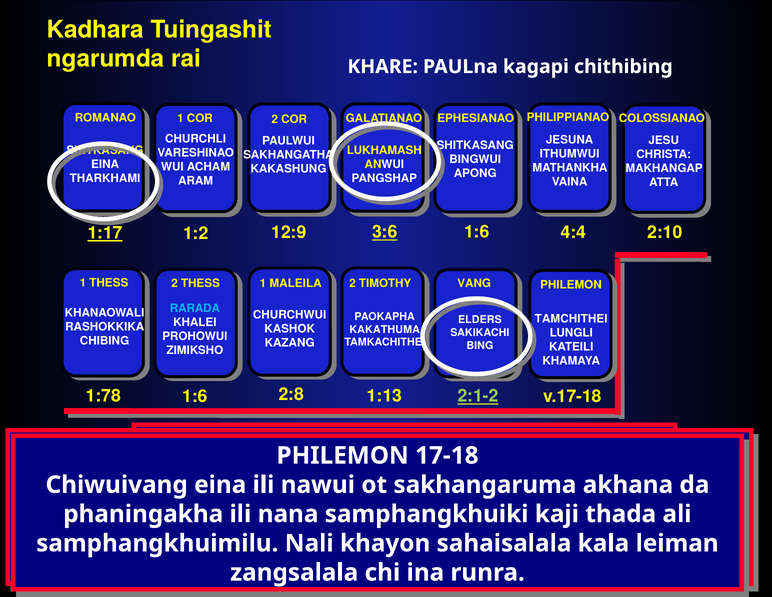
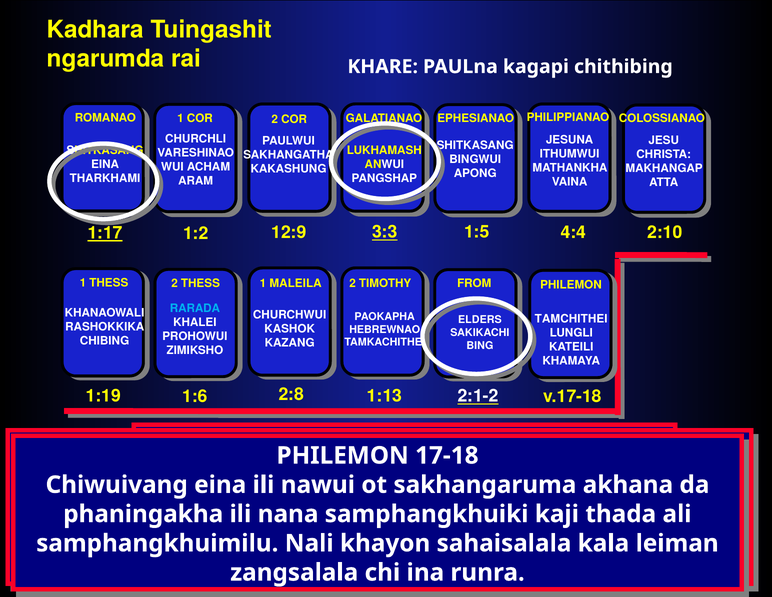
3:6: 3:6 -> 3:3
1:6 at (477, 232): 1:6 -> 1:5
VANG: VANG -> FROM
KAKATHUMA: KAKATHUMA -> HEBREWNAO
1:78: 1:78 -> 1:19
2:1-2 at (478, 396) colour: light green -> white
